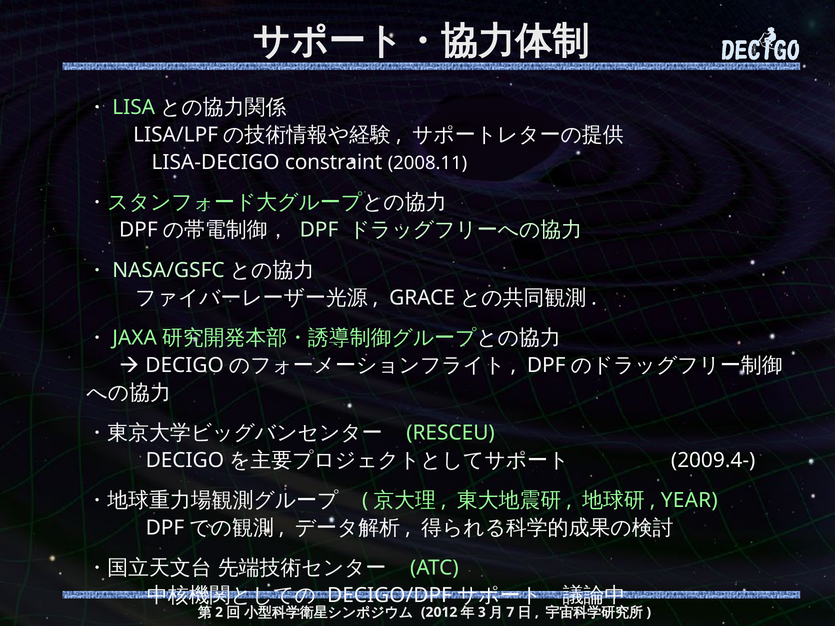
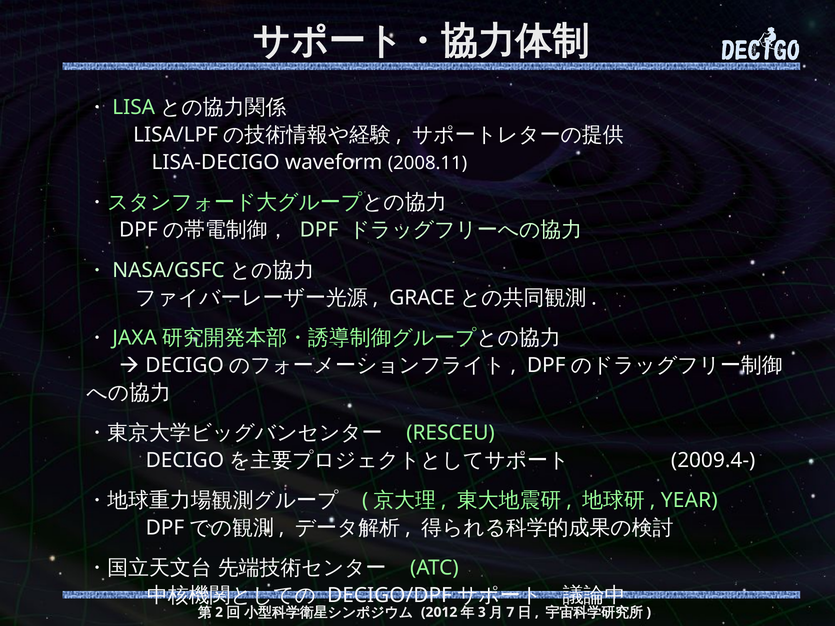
constraint: constraint -> waveform
